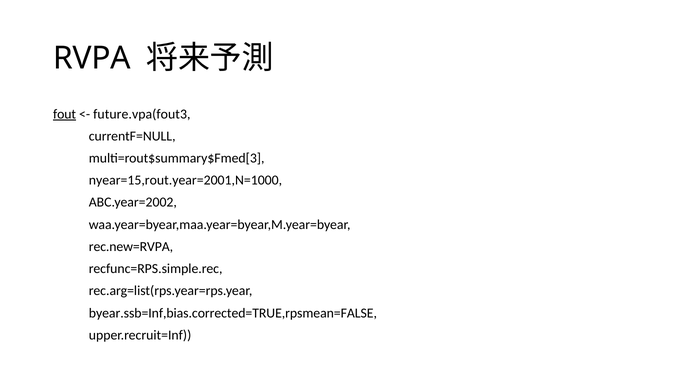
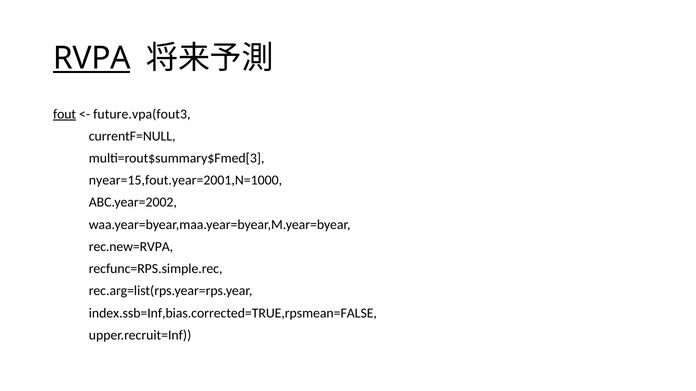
RVPA underline: none -> present
nyear=15,rout.year=2001,N=1000: nyear=15,rout.year=2001,N=1000 -> nyear=15,fout.year=2001,N=1000
byear.ssb=Inf,bias.corrected=TRUE,rpsmean=FALSE: byear.ssb=Inf,bias.corrected=TRUE,rpsmean=FALSE -> index.ssb=Inf,bias.corrected=TRUE,rpsmean=FALSE
